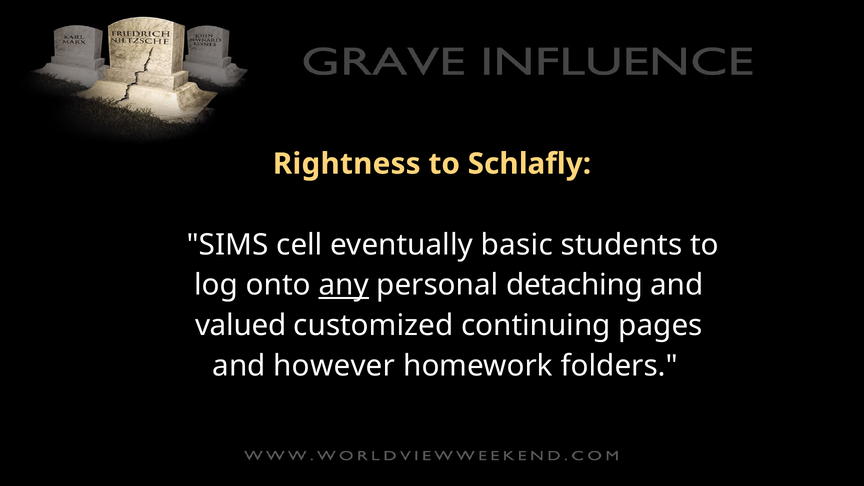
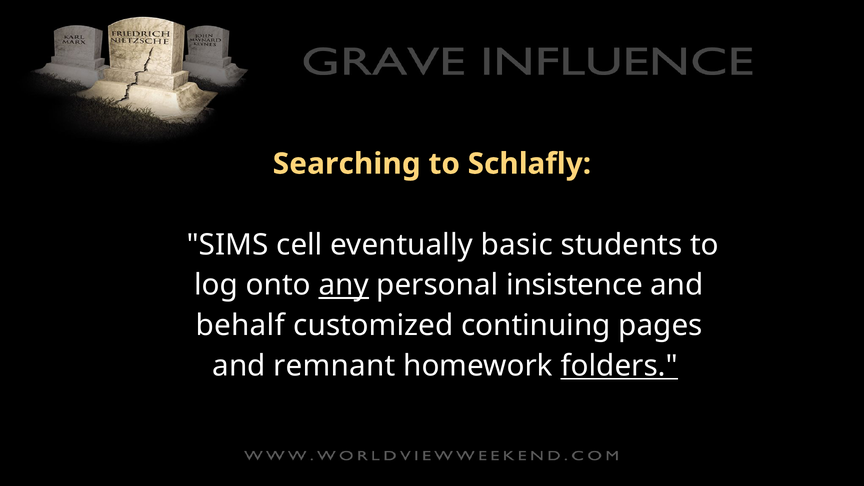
Rightness: Rightness -> Searching
detaching: detaching -> insistence
valued: valued -> behalf
however: however -> remnant
folders underline: none -> present
